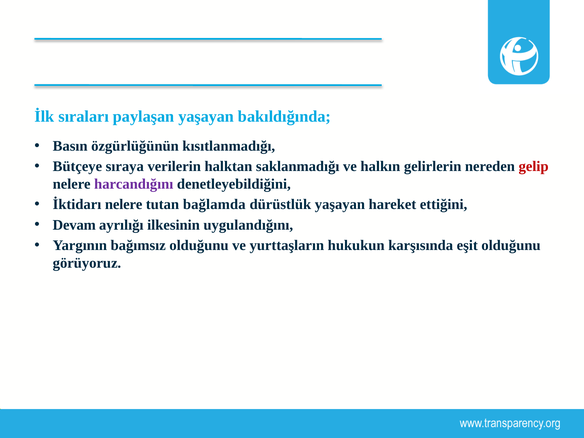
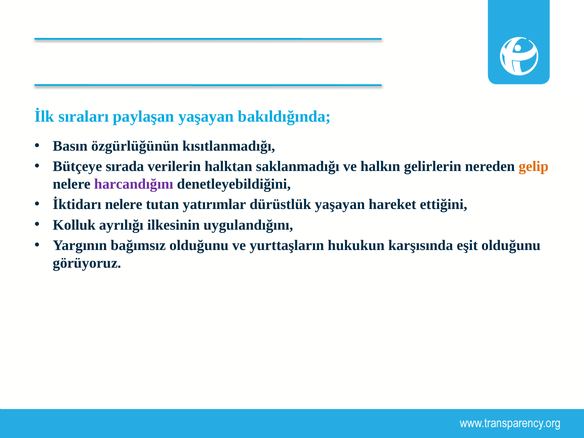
sıraya: sıraya -> sırada
gelip colour: red -> orange
bağlamda: bağlamda -> yatırımlar
Devam: Devam -> Kolluk
